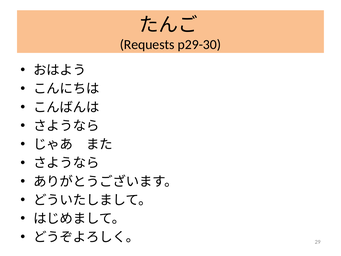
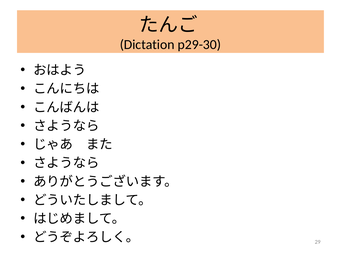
Requests: Requests -> Dictation
